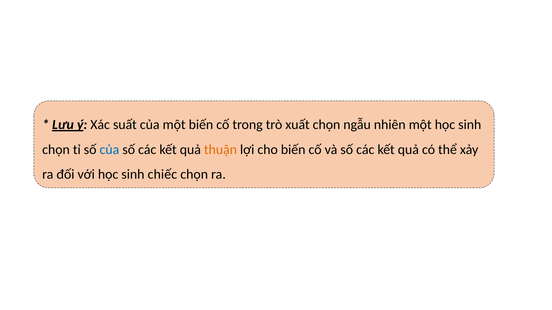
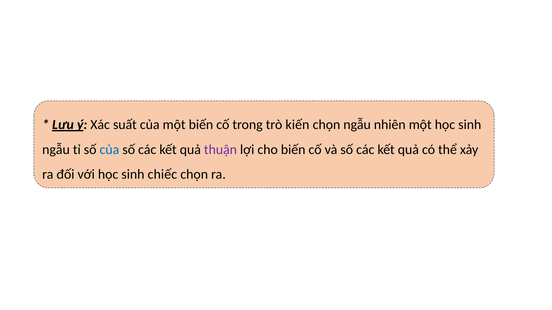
xuất: xuất -> kiến
chọn at (56, 150): chọn -> ngẫu
thuận colour: orange -> purple
